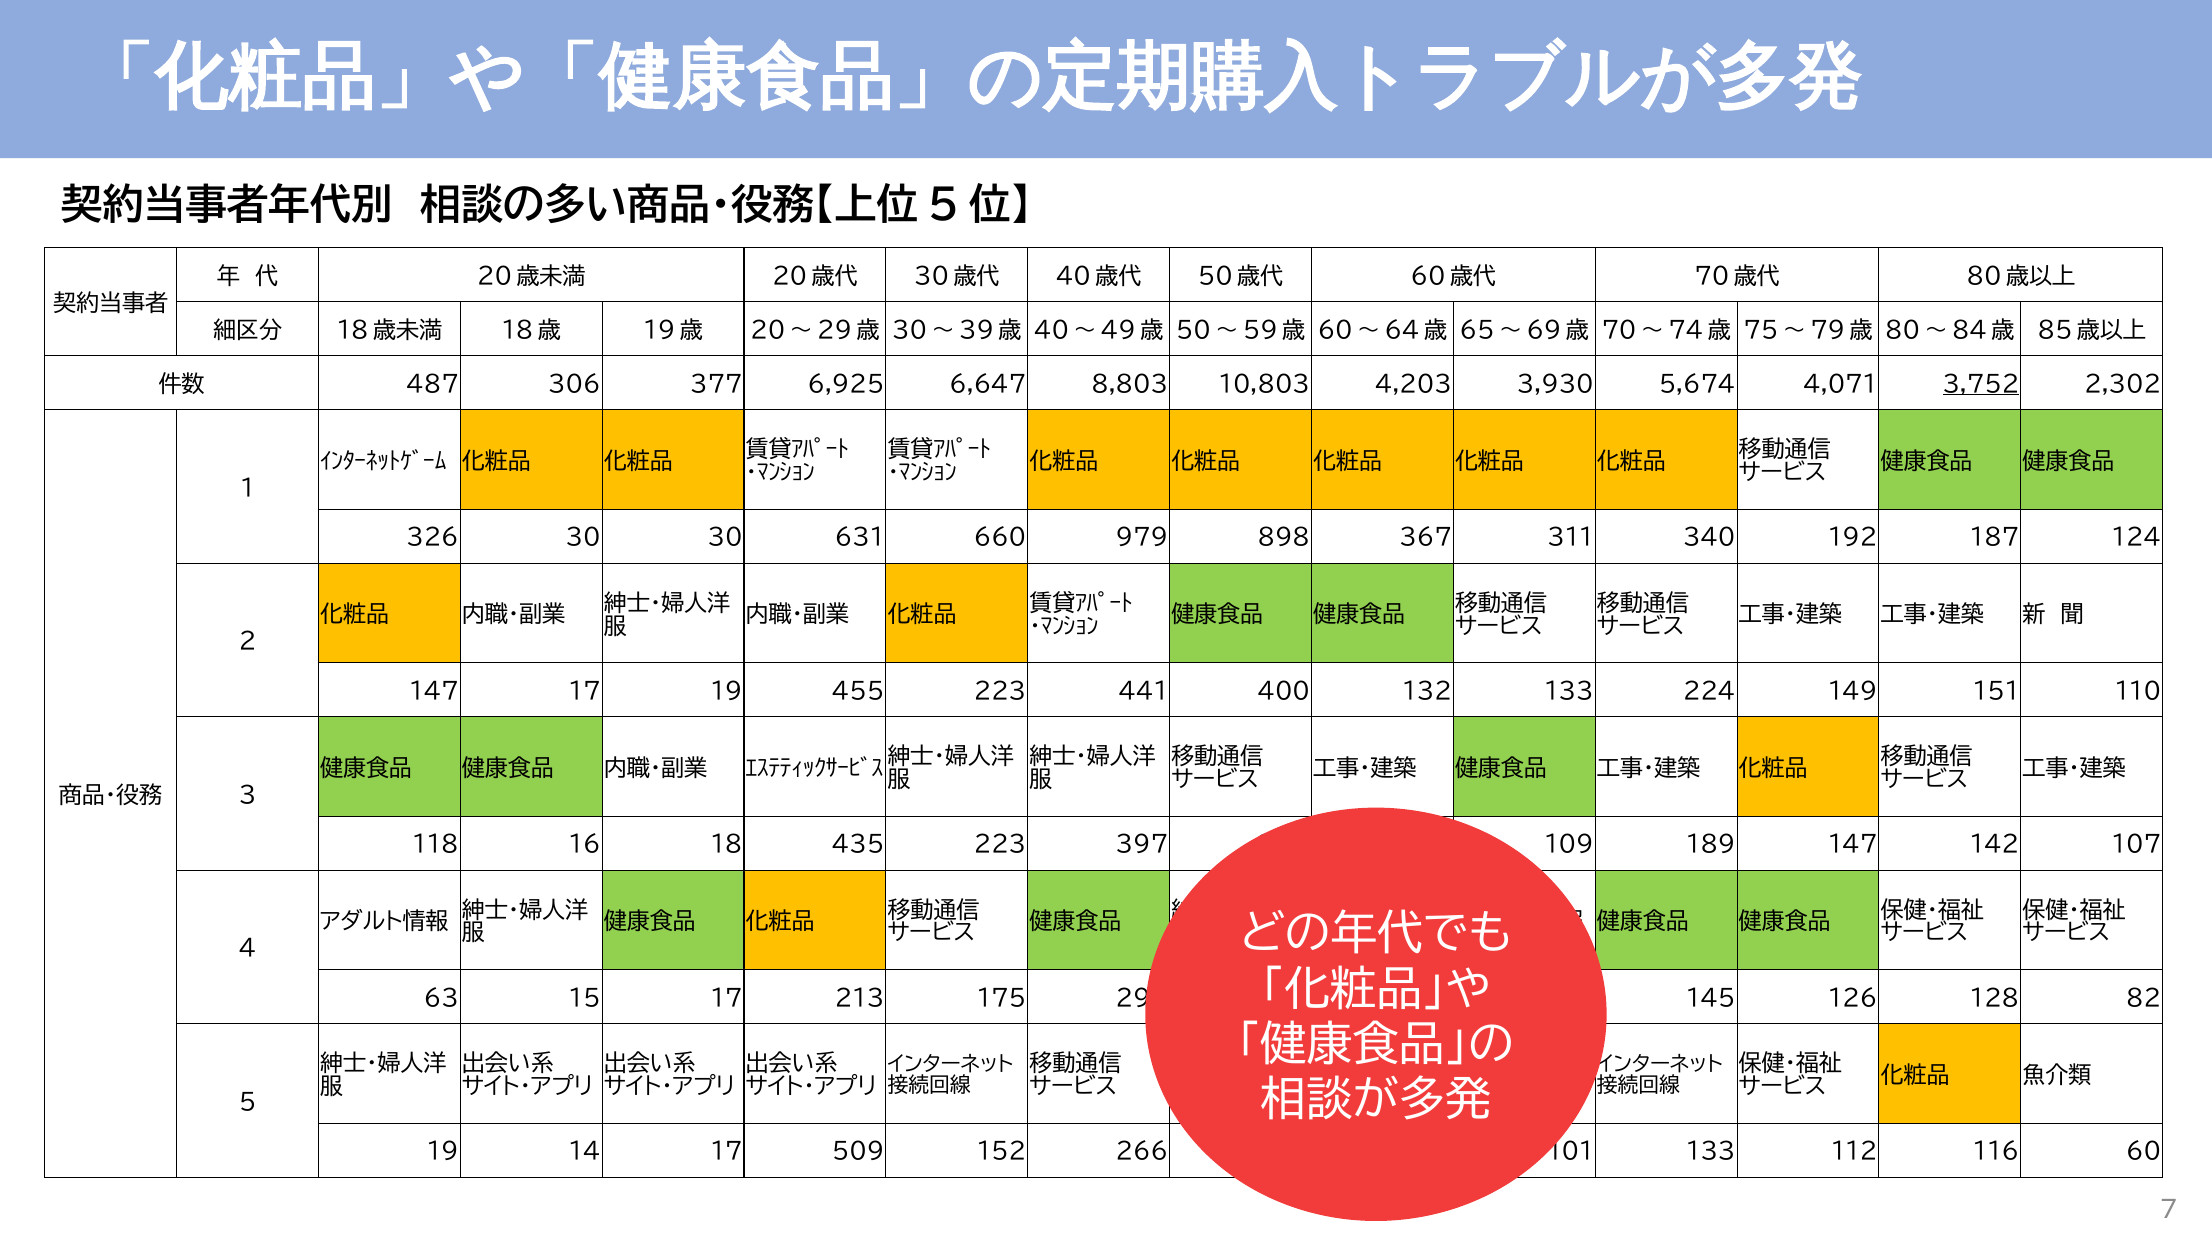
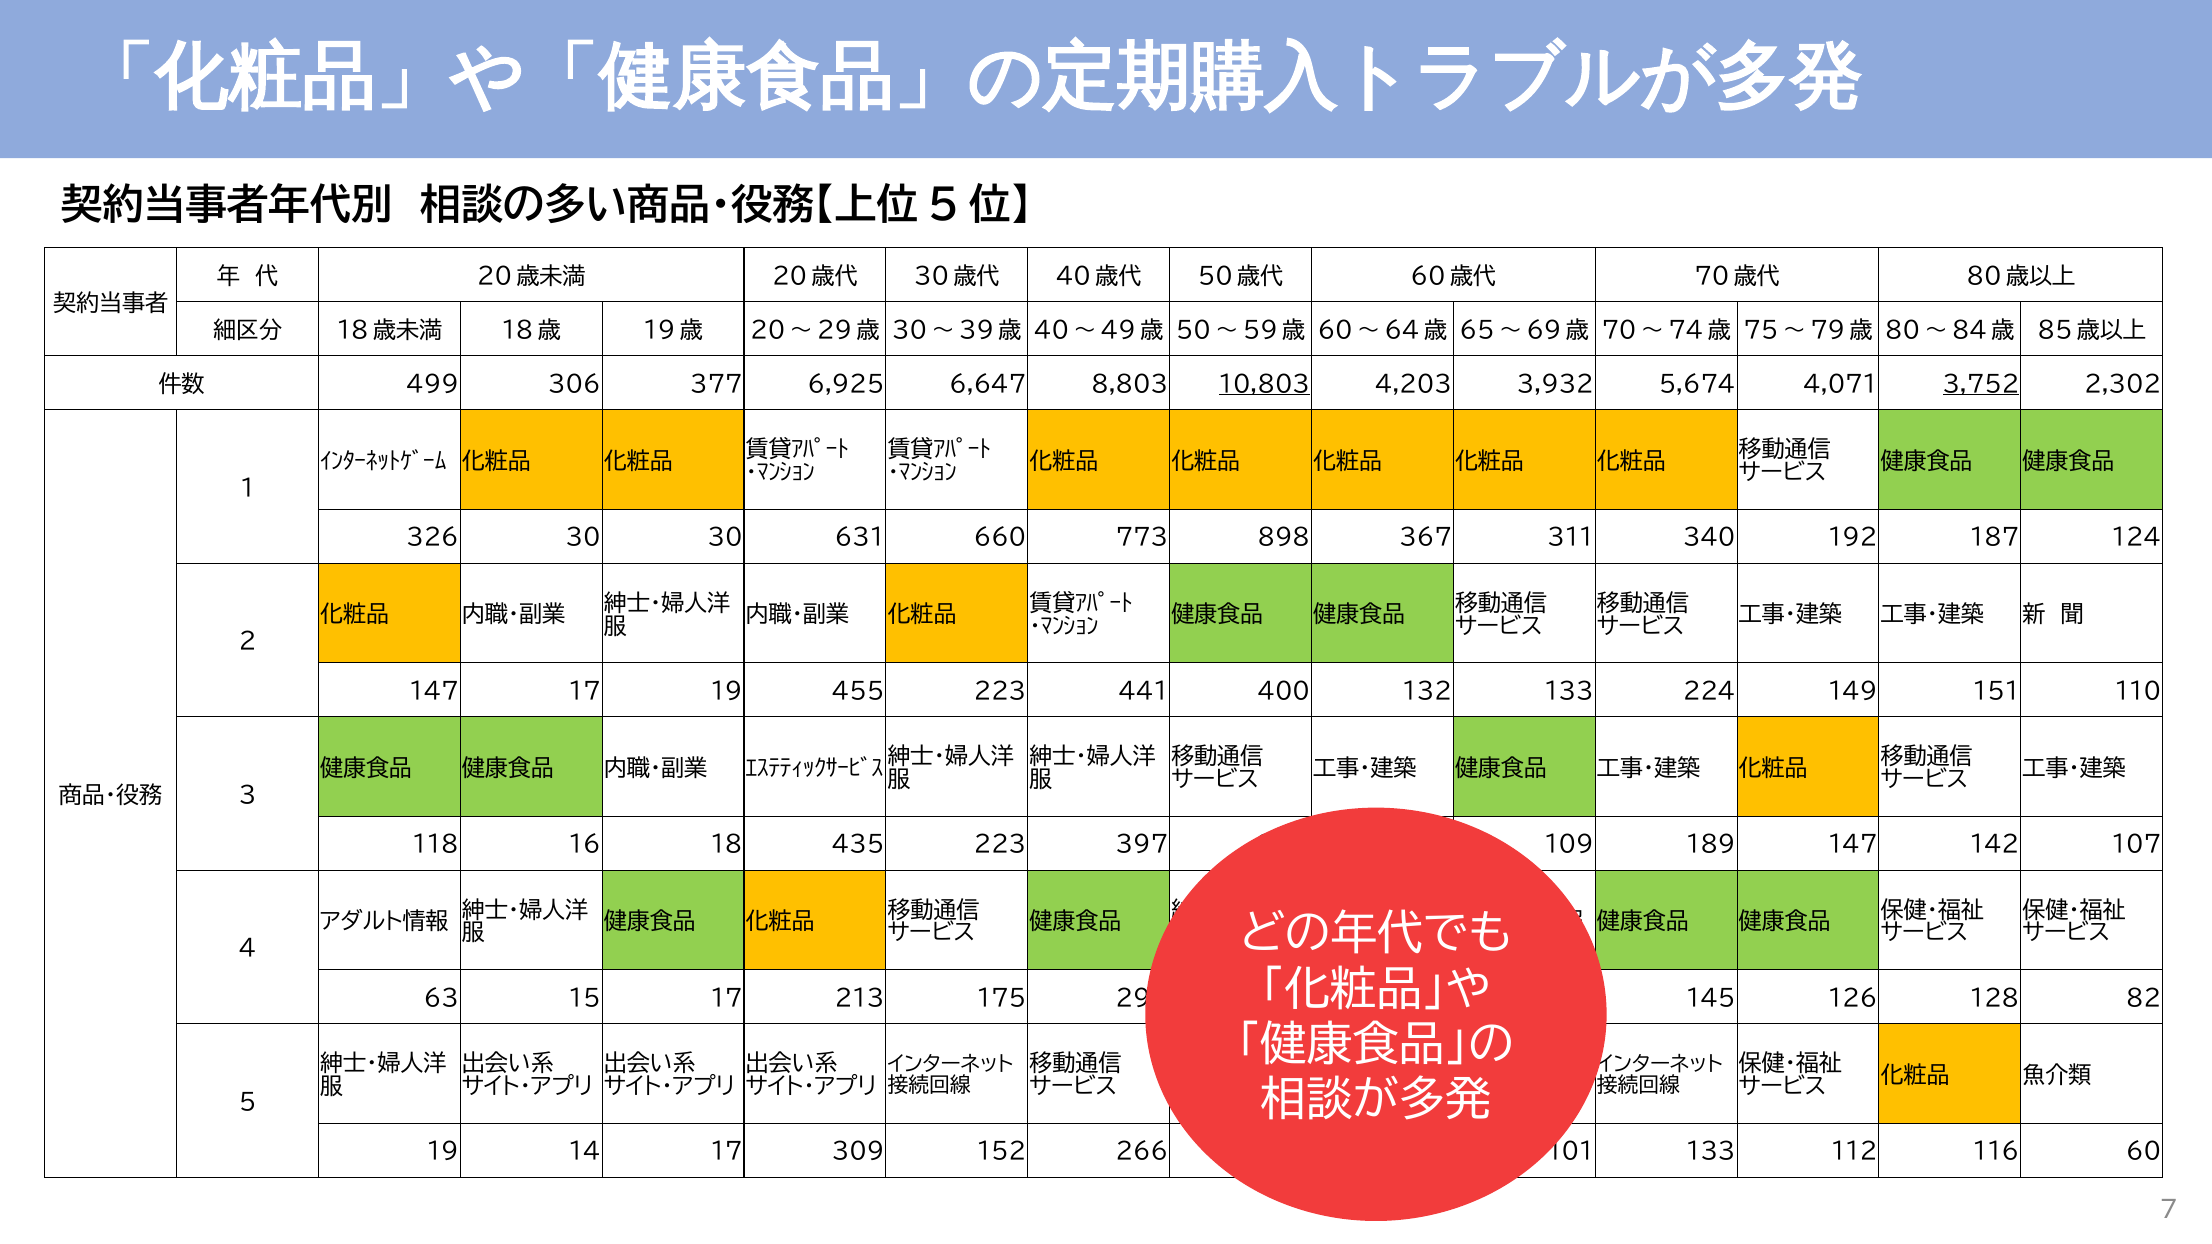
487: 487 -> 499
10,803 underline: none -> present
3,930: 3,930 -> 3,932
979: 979 -> 773
509: 509 -> 309
